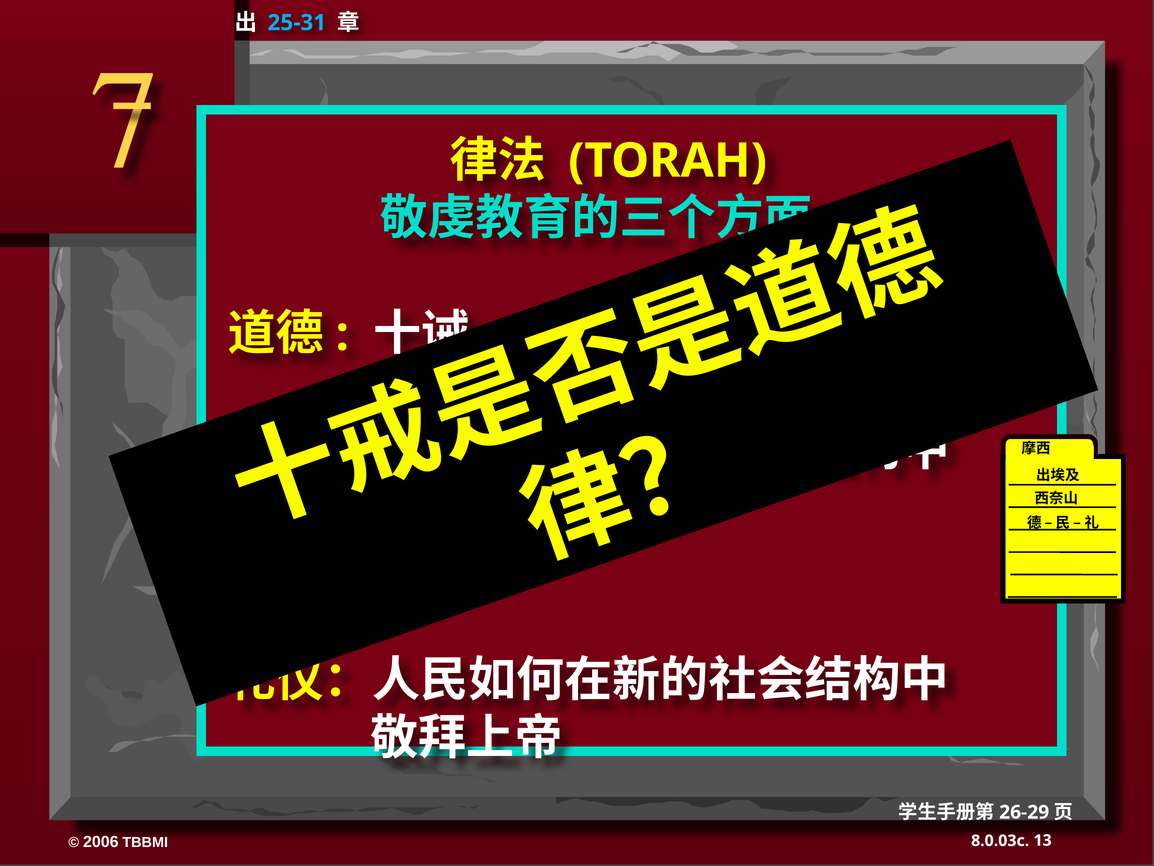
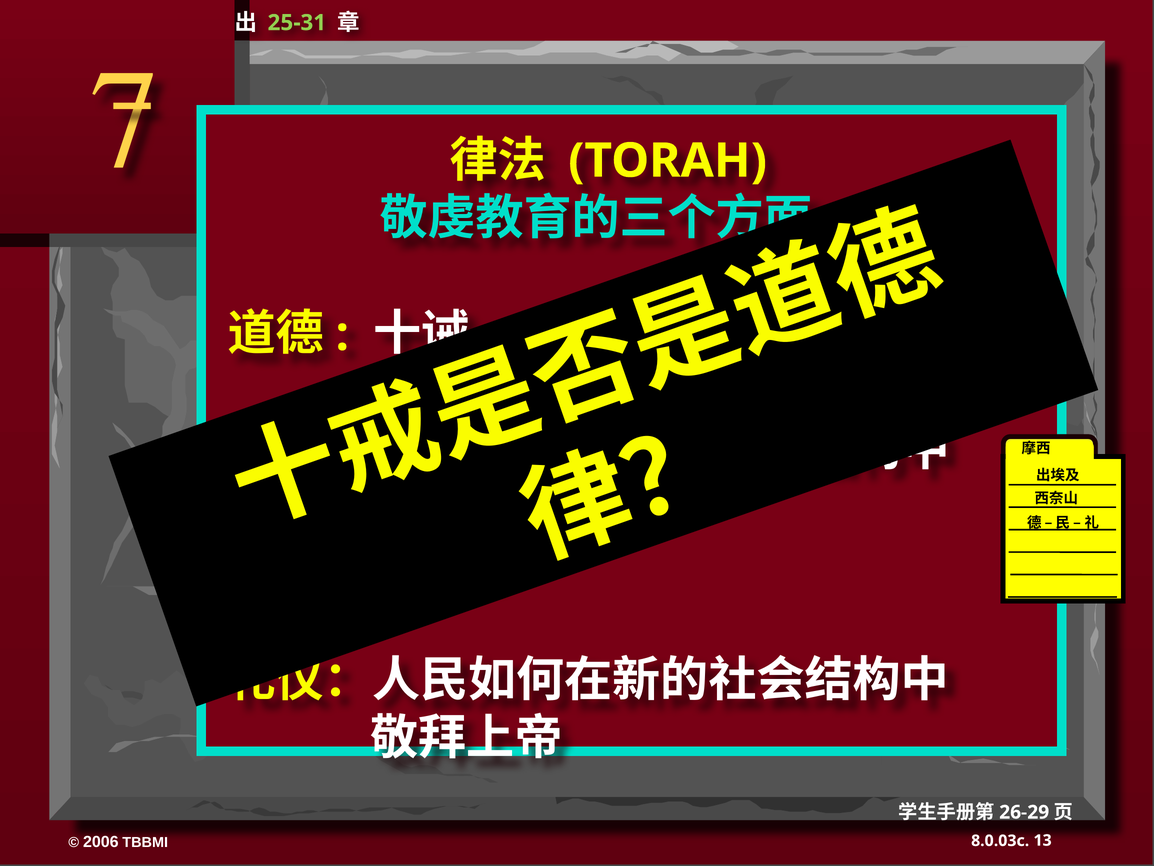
25-31 colour: light blue -> light green
